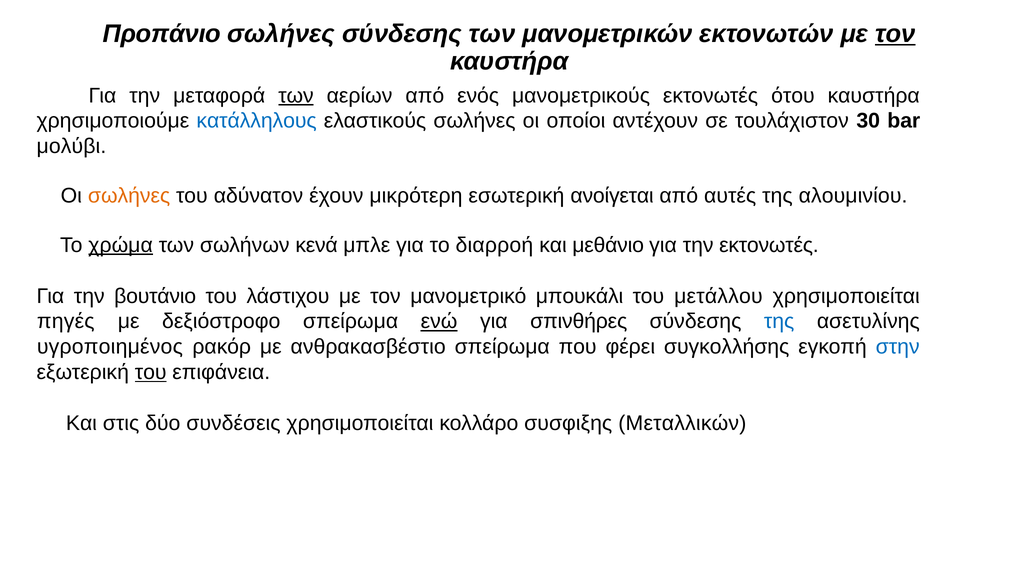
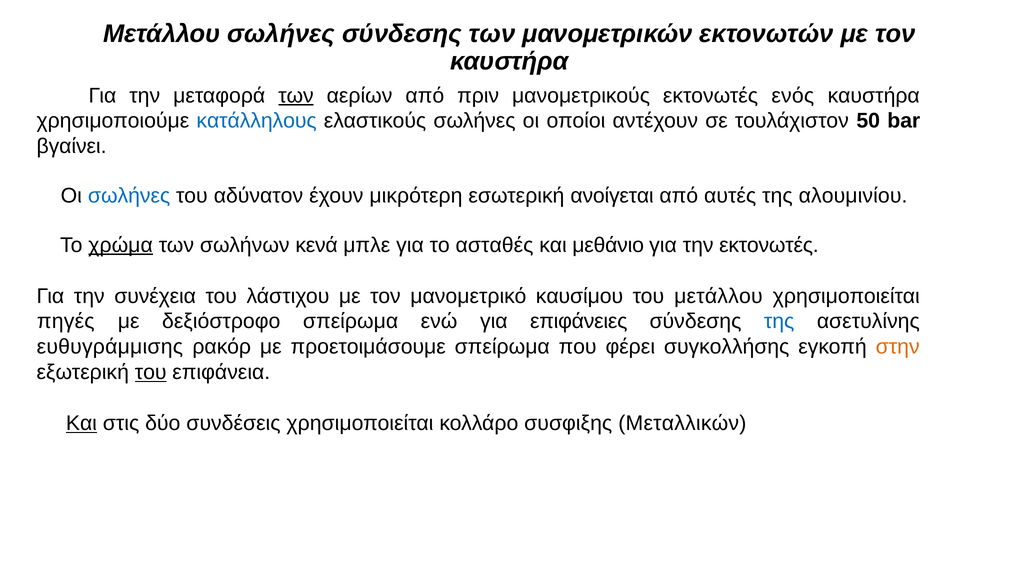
Προπάνιο at (162, 34): Προπάνιο -> Μετάλλου
τον at (895, 34) underline: present -> none
ενός: ενός -> πριν
ότου: ότου -> ενός
30: 30 -> 50
μολύβι: μολύβι -> βγαίνει
σωλήνες at (129, 196) colour: orange -> blue
διαρροή: διαρροή -> ασταθές
βουτάνιο: βουτάνιο -> συνέχεια
μπουκάλι: μπουκάλι -> καυσίμου
ενώ underline: present -> none
σπινθήρες: σπινθήρες -> επιφάνειες
υγροποιημένος: υγροποιημένος -> ευθυγράμμισης
ανθρακασβέστιο: ανθρακασβέστιο -> προετοιμάσουμε
στην colour: blue -> orange
Και at (81, 424) underline: none -> present
